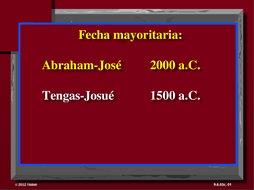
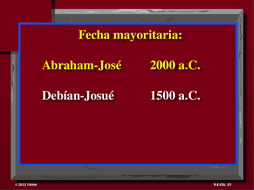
Tengas-Josué: Tengas-Josué -> Debían-Josué
